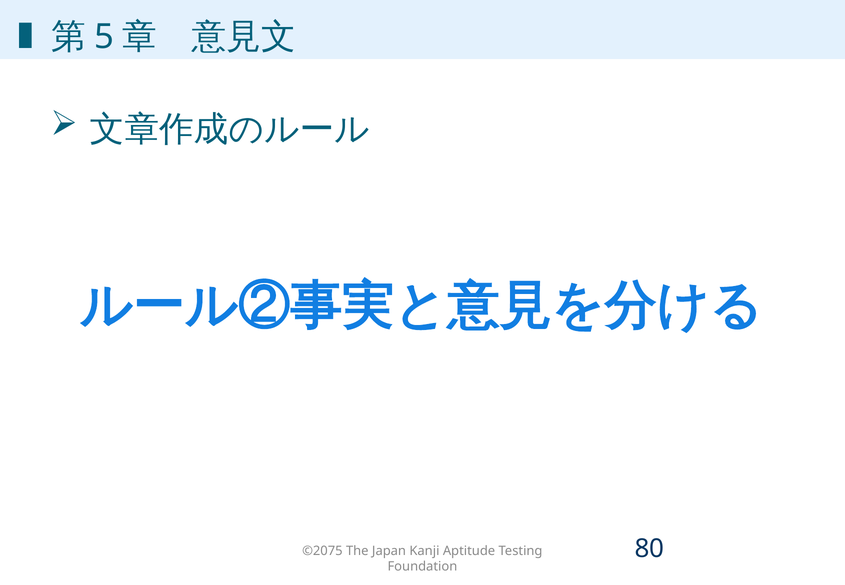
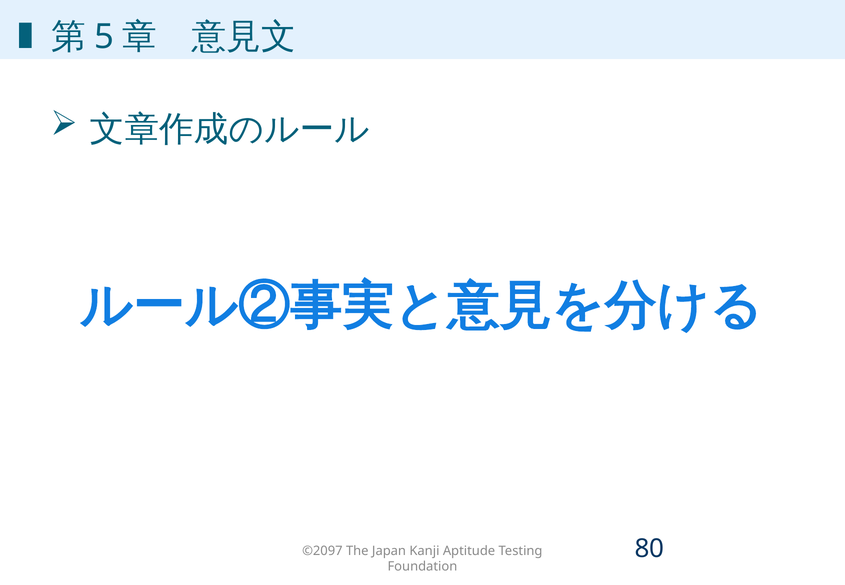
©2075: ©2075 -> ©2097
